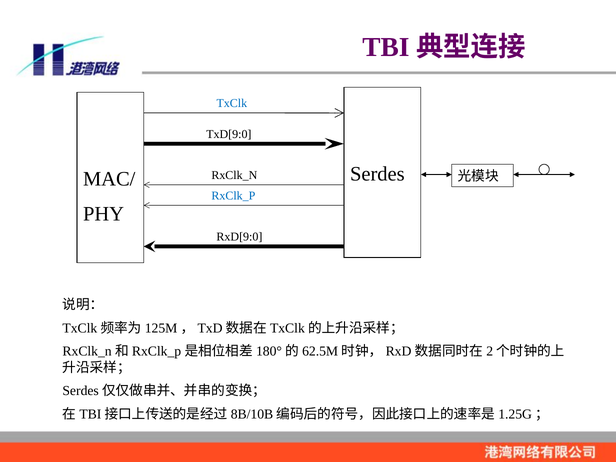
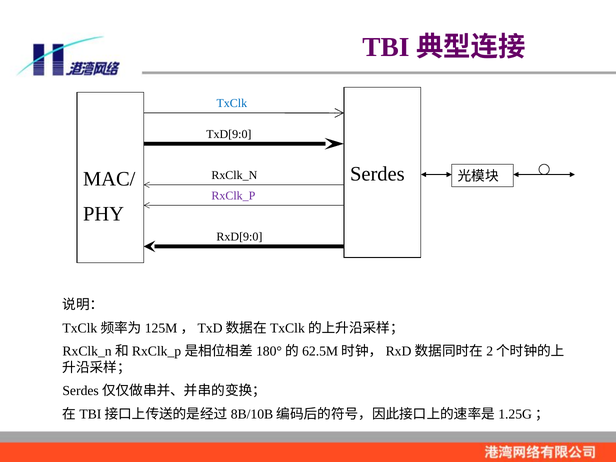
RxClk_P colour: blue -> purple
